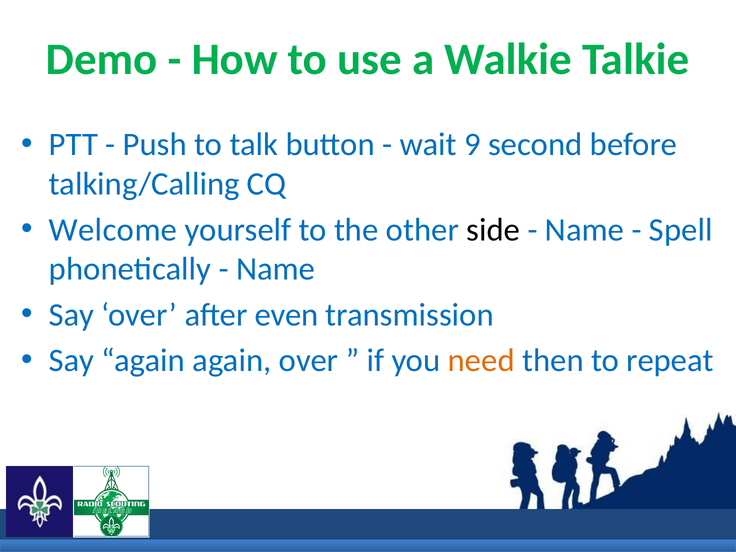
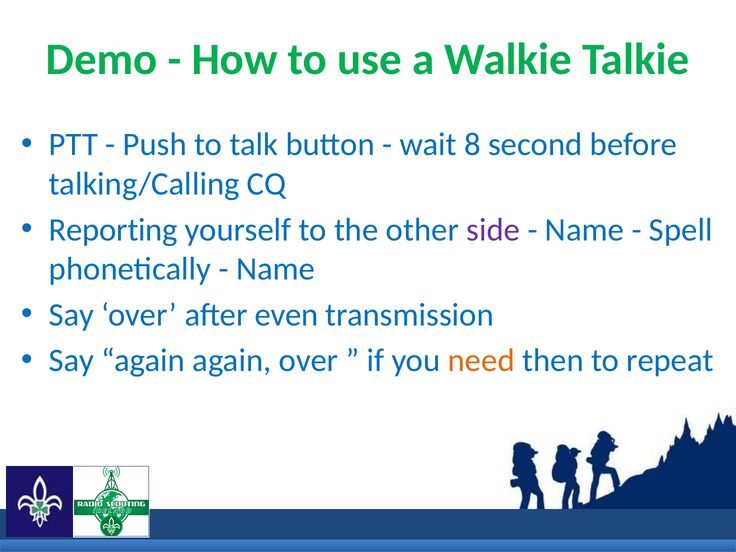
9: 9 -> 8
Welcome: Welcome -> Reporting
side colour: black -> purple
